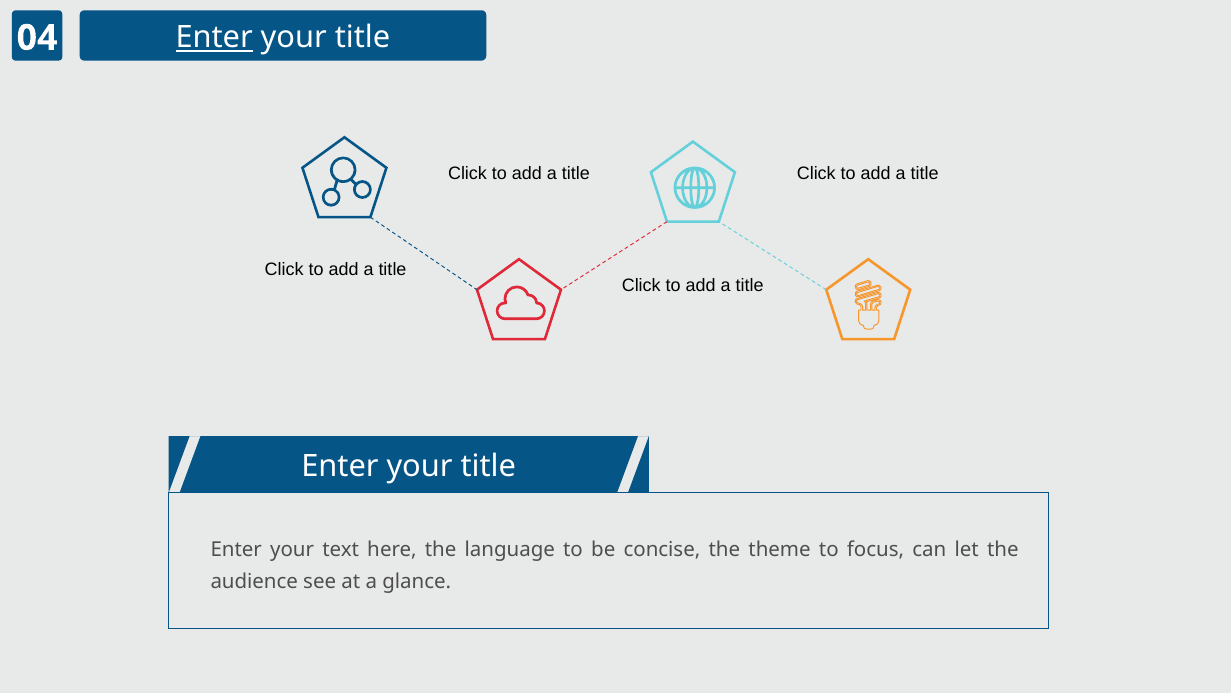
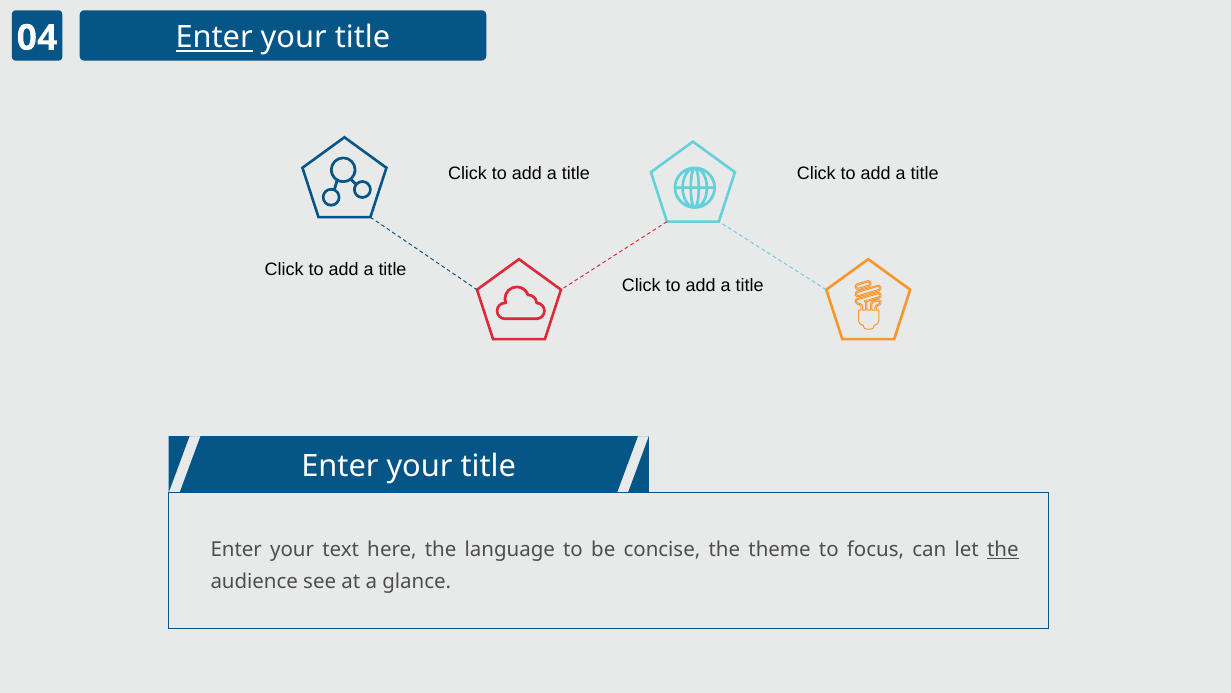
the at (1003, 549) underline: none -> present
